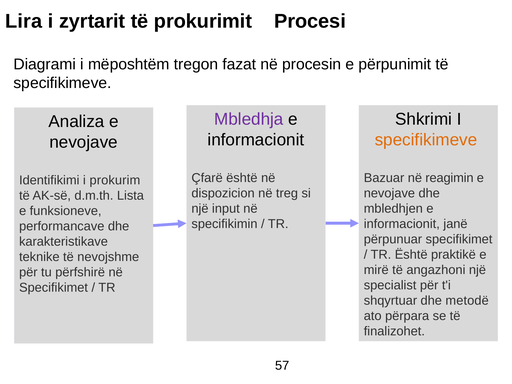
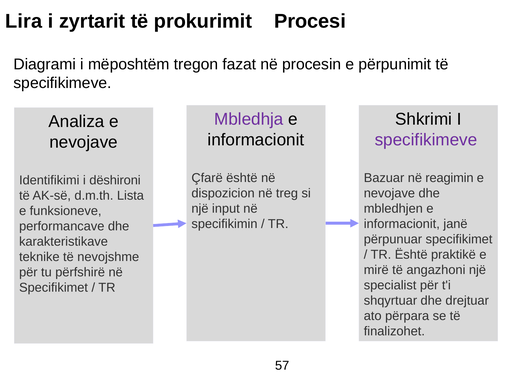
specifikimeve at (426, 140) colour: orange -> purple
prokurim: prokurim -> dëshironi
metodë: metodë -> drejtuar
